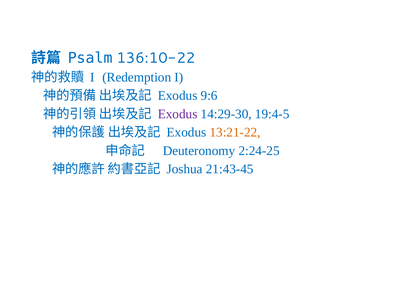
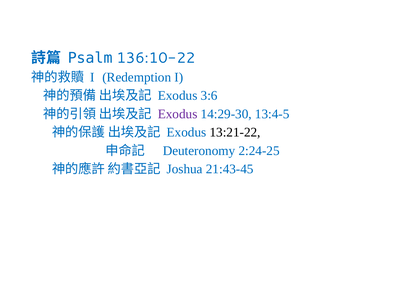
9:6: 9:6 -> 3:6
19:4-5: 19:4-5 -> 13:4-5
13:21-22 colour: orange -> black
